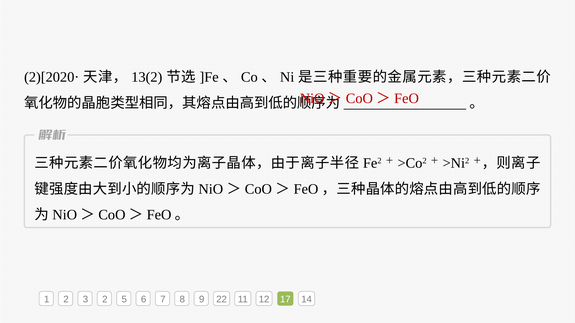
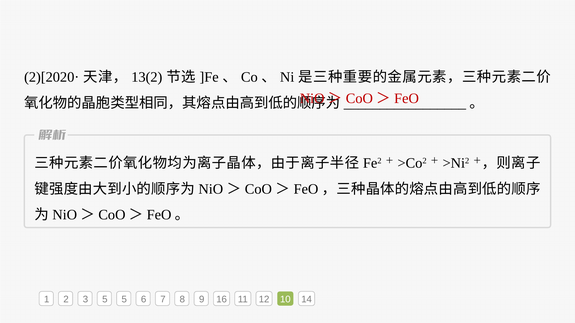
3 2: 2 -> 5
22: 22 -> 16
17: 17 -> 10
